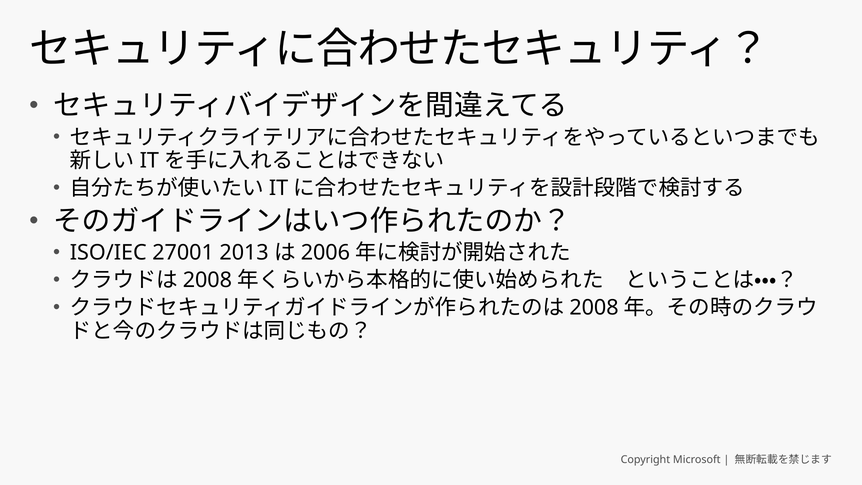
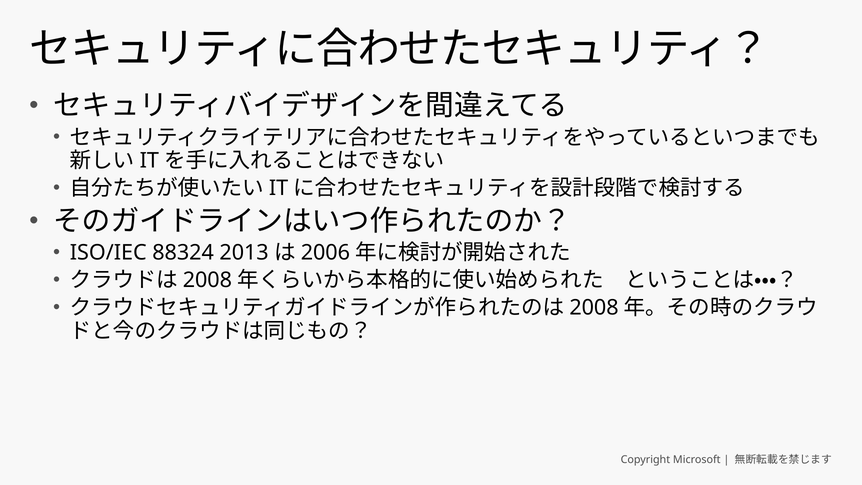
27001: 27001 -> 88324
